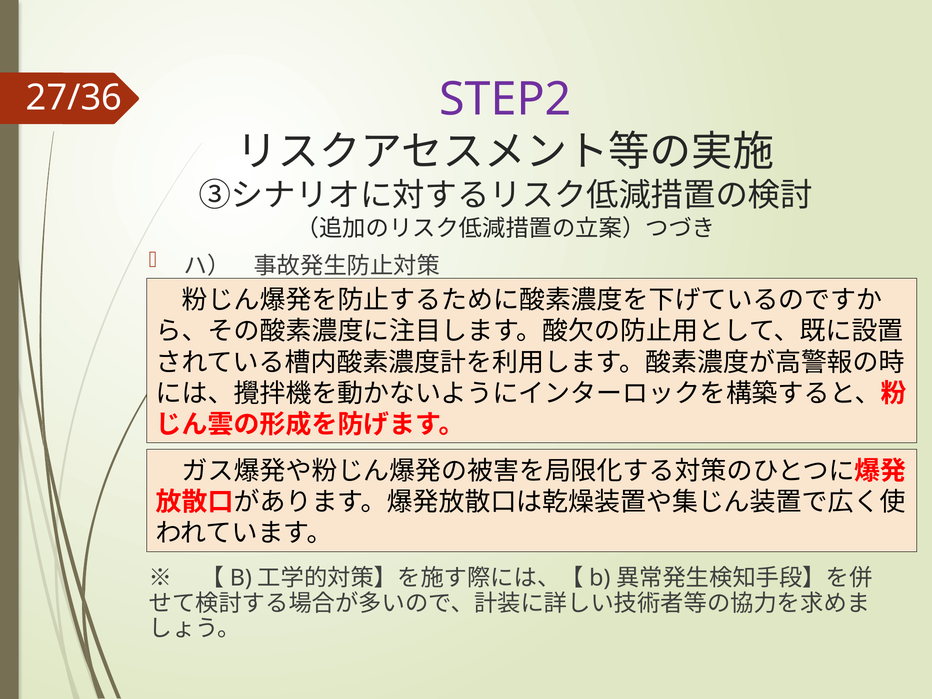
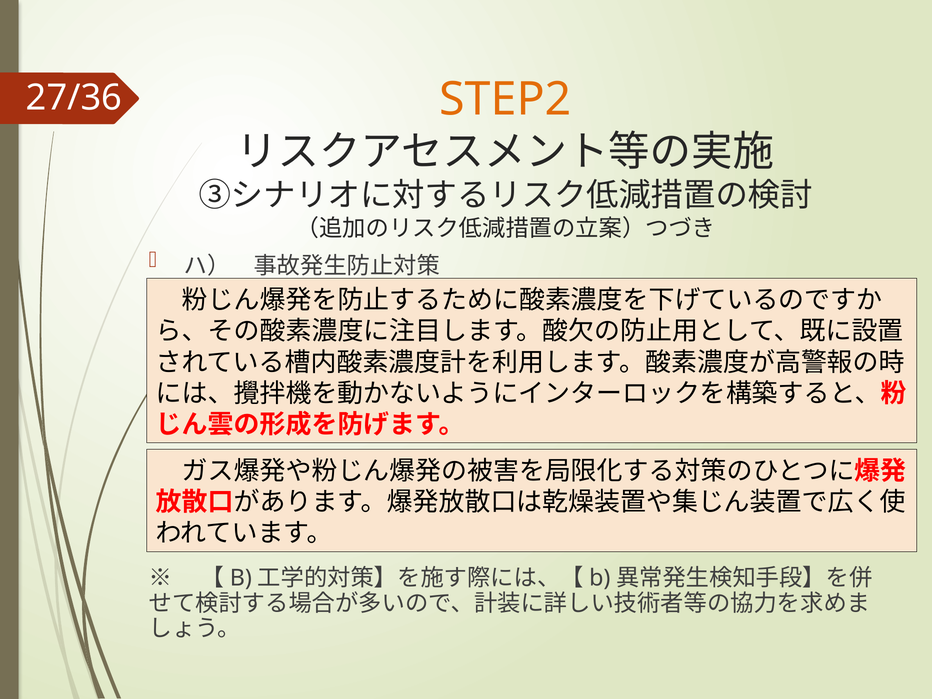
STEP2 colour: purple -> orange
